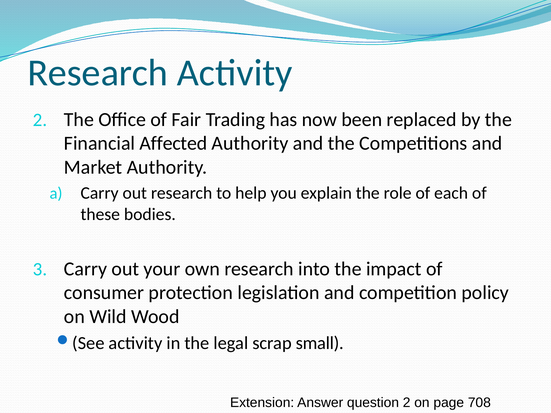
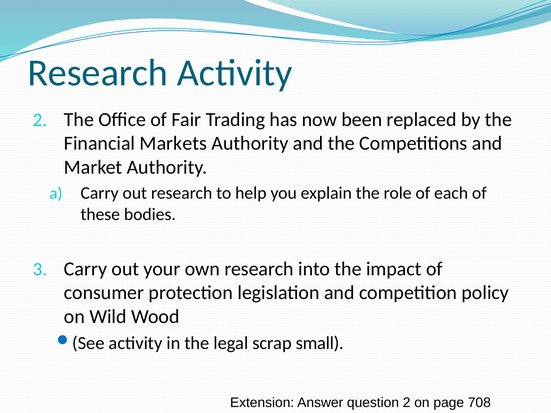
Affected: Affected -> Markets
